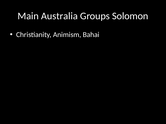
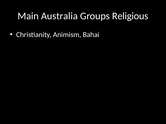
Solomon: Solomon -> Religious
